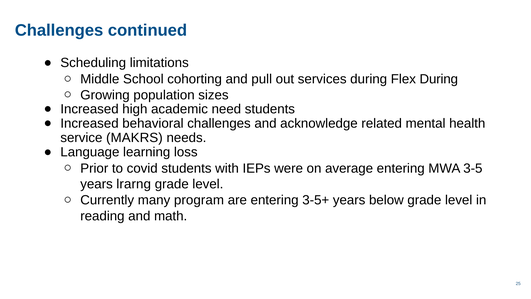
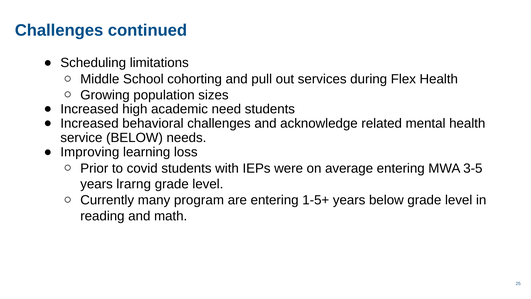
Flex During: During -> Health
service MAKRS: MAKRS -> BELOW
Language: Language -> Improving
3-5+: 3-5+ -> 1-5+
